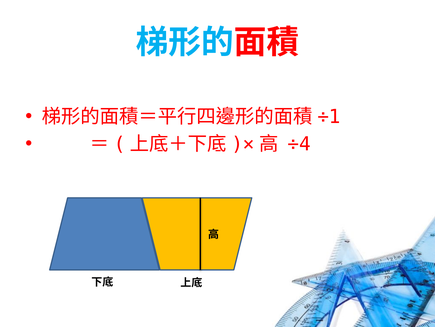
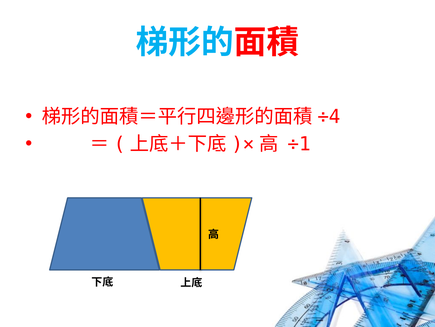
÷1: ÷1 -> ÷4
÷4: ÷4 -> ÷1
